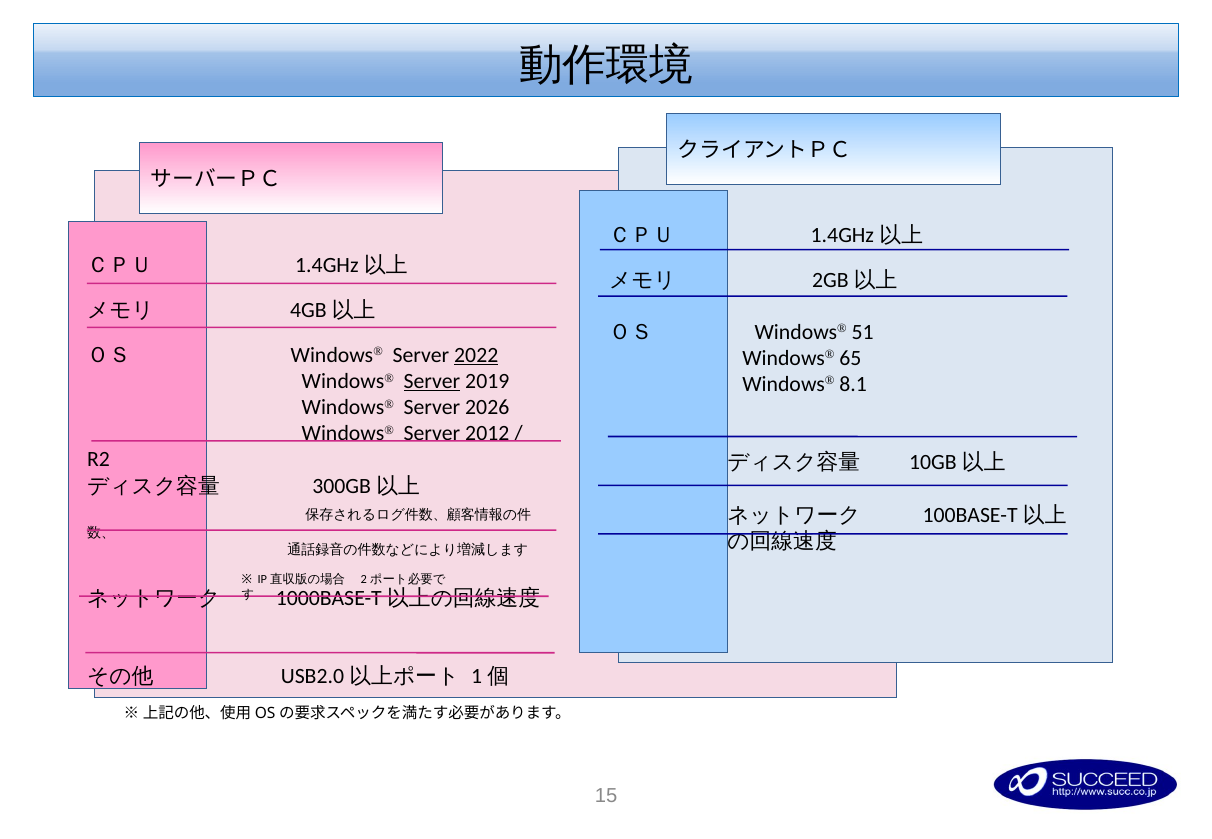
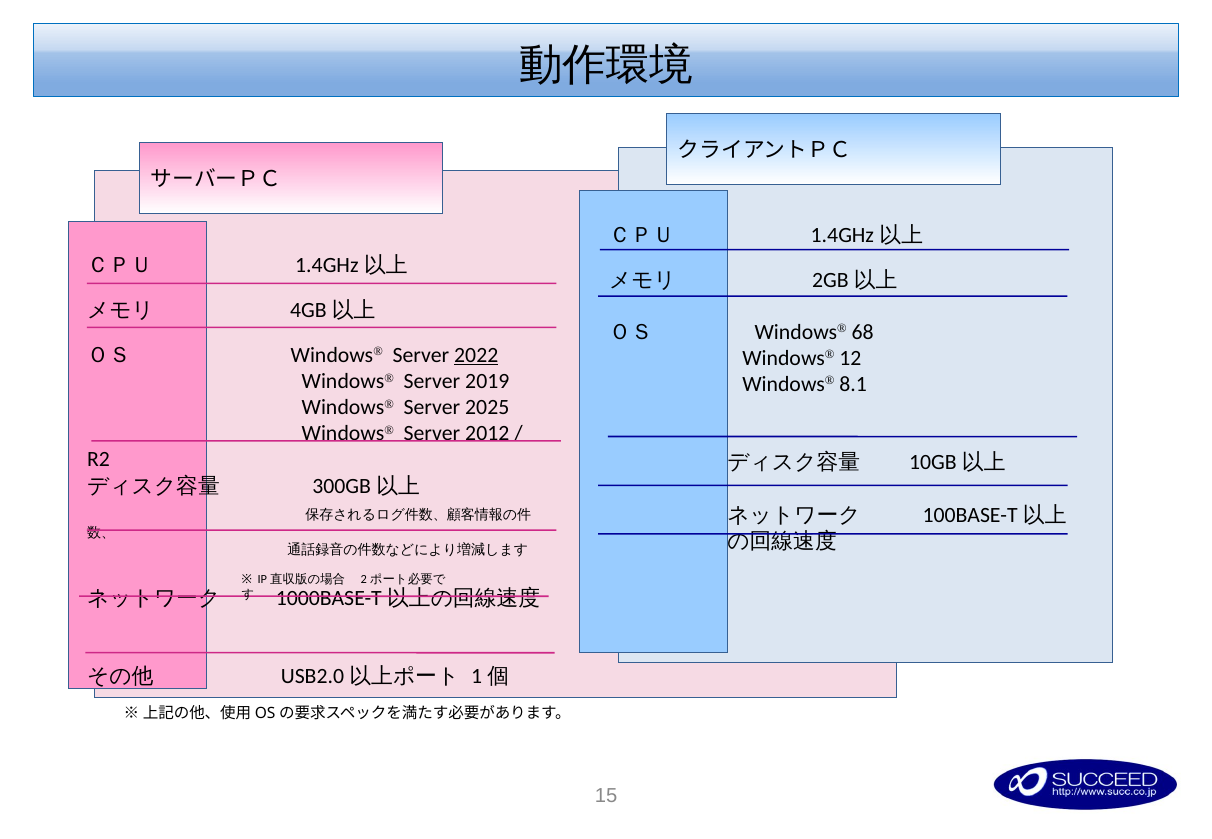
51: 51 -> 68
65: 65 -> 12
Server at (432, 382) underline: present -> none
2026: 2026 -> 2025
